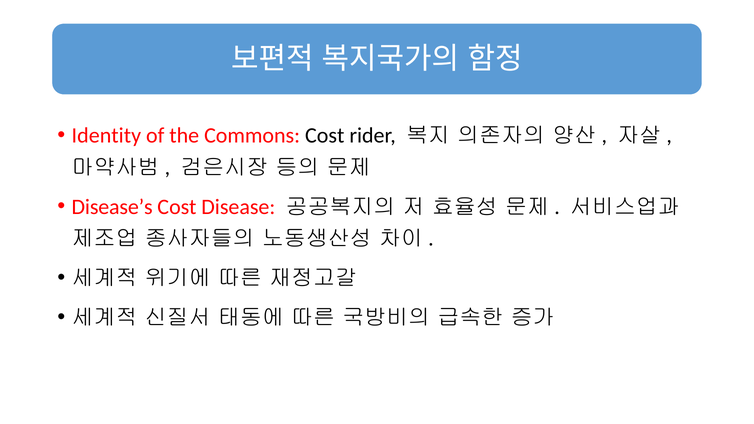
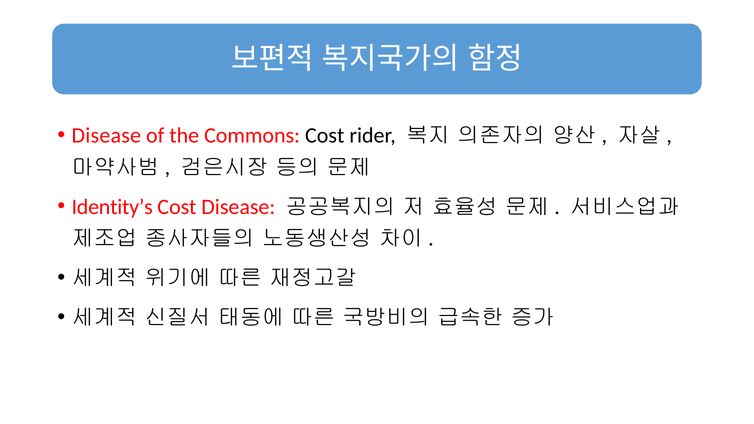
Identity at (106, 136): Identity -> Disease
Disease’s: Disease’s -> Identity’s
